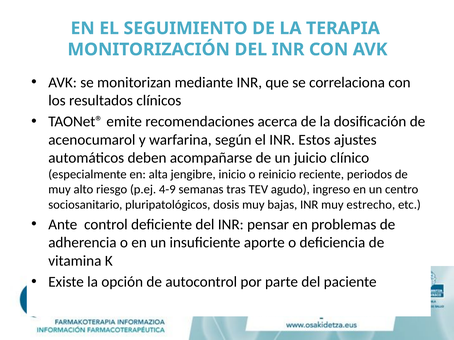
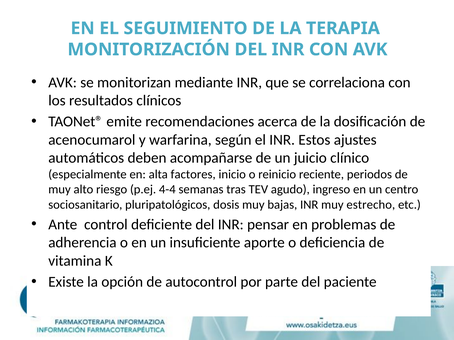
jengibre: jengibre -> factores
4-9: 4-9 -> 4-4
